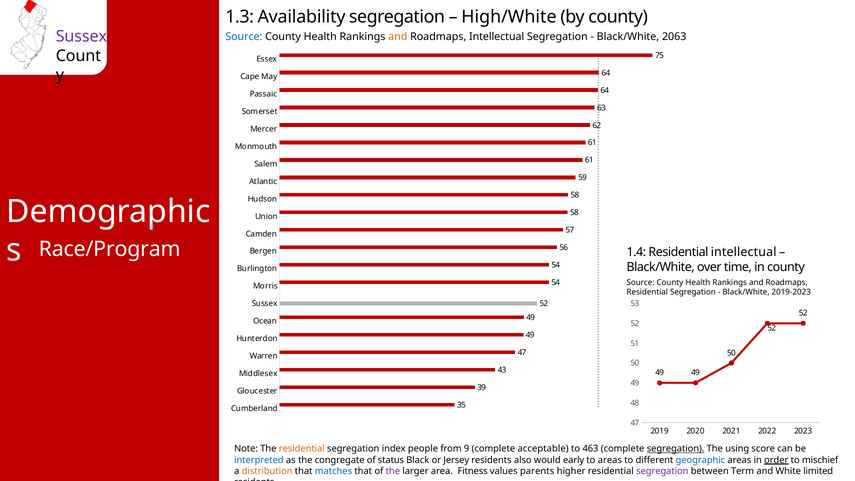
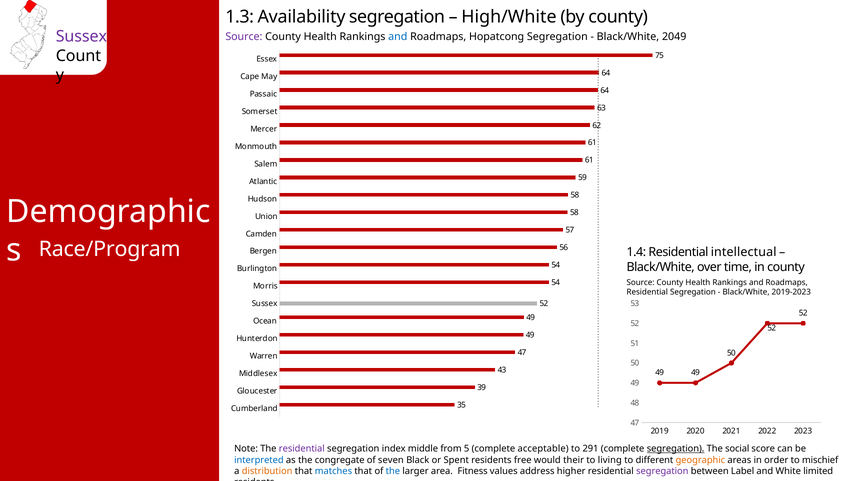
Source at (244, 37) colour: blue -> purple
and at (398, 37) colour: orange -> blue
Roadmaps Intellectual: Intellectual -> Hopatcong
2063: 2063 -> 2049
residential at (302, 449) colour: orange -> purple
people: people -> middle
9: 9 -> 5
463: 463 -> 291
using: using -> social
status: status -> seven
Jersey: Jersey -> Spent
also: also -> free
early: early -> their
to areas: areas -> living
geographic colour: blue -> orange
order underline: present -> none
the at (393, 471) colour: purple -> blue
parents: parents -> address
Term: Term -> Label
